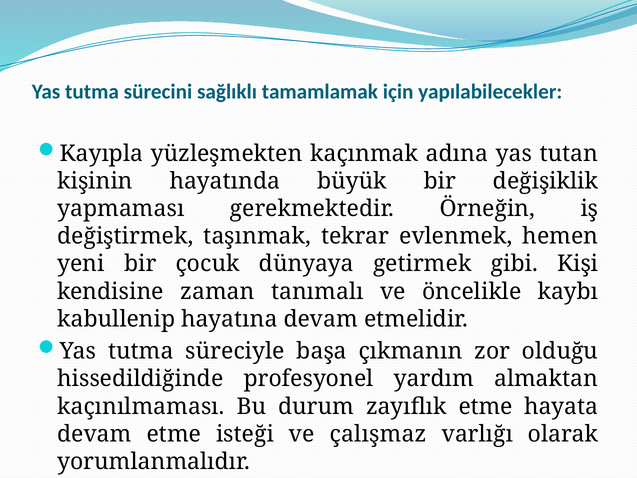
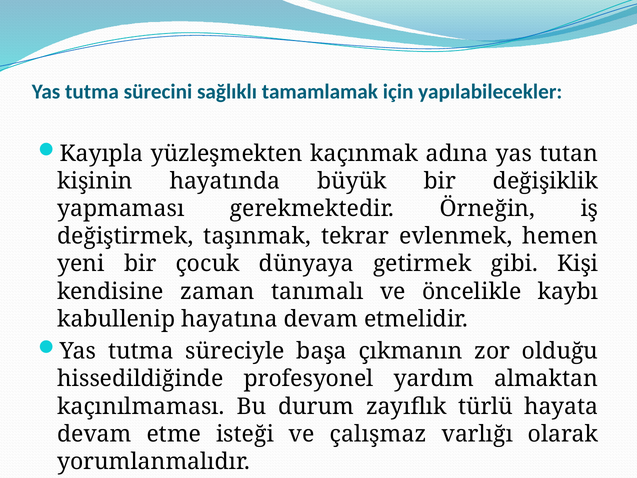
zayıflık etme: etme -> türlü
